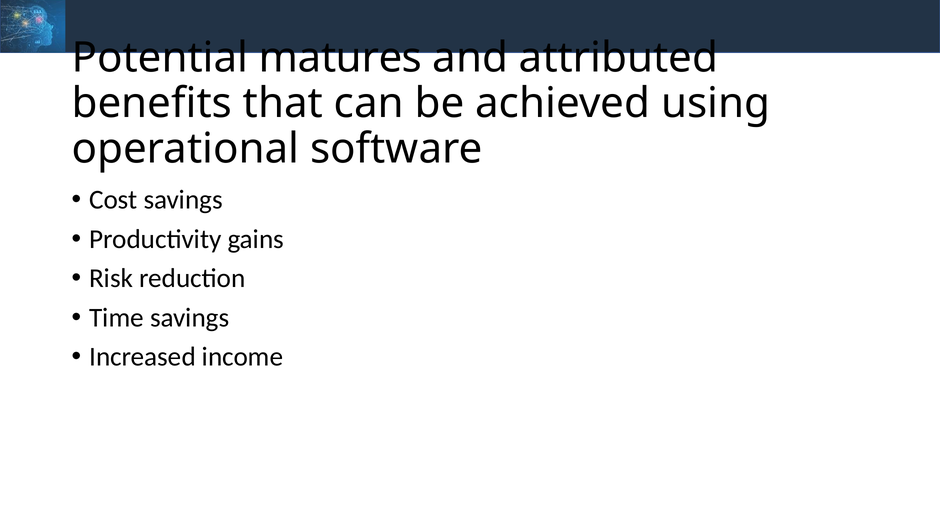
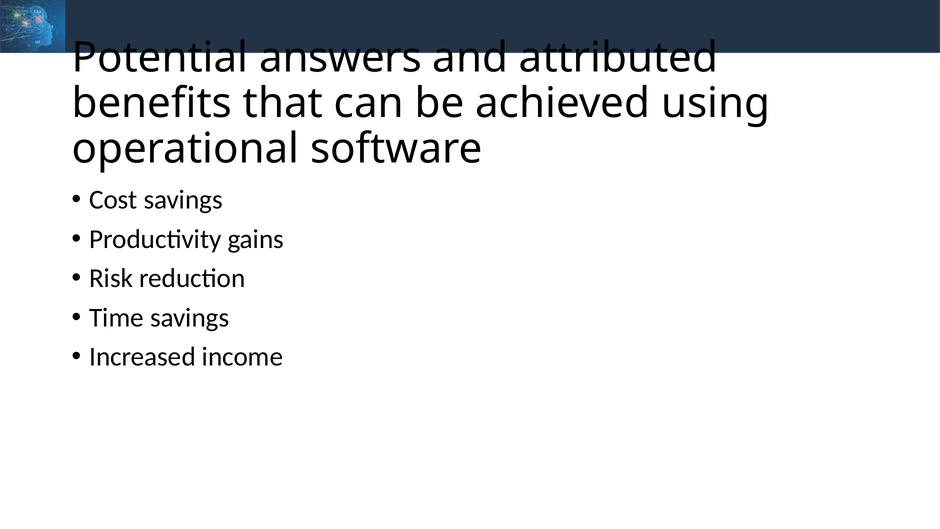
matures: matures -> answers
